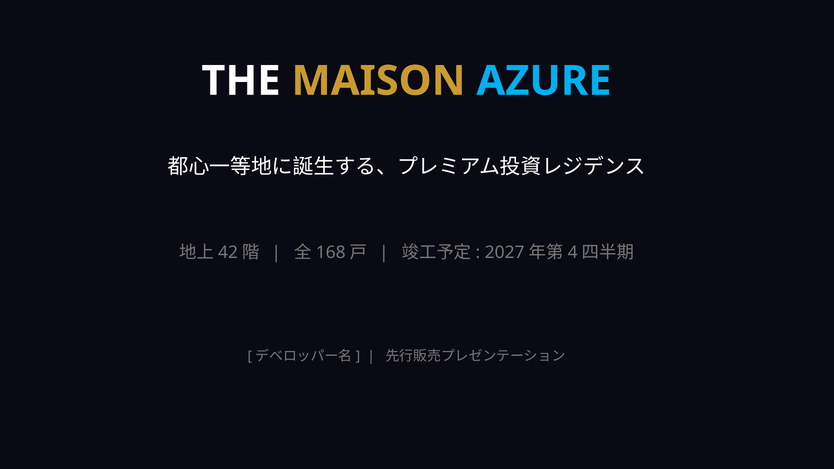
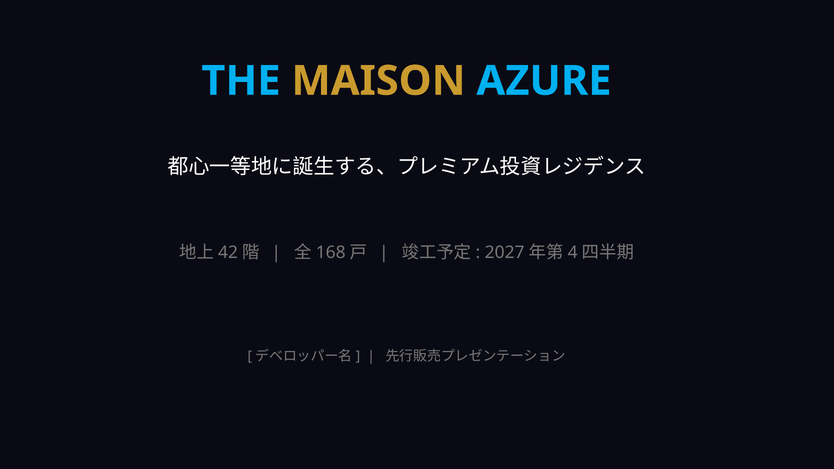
THE colour: white -> light blue
